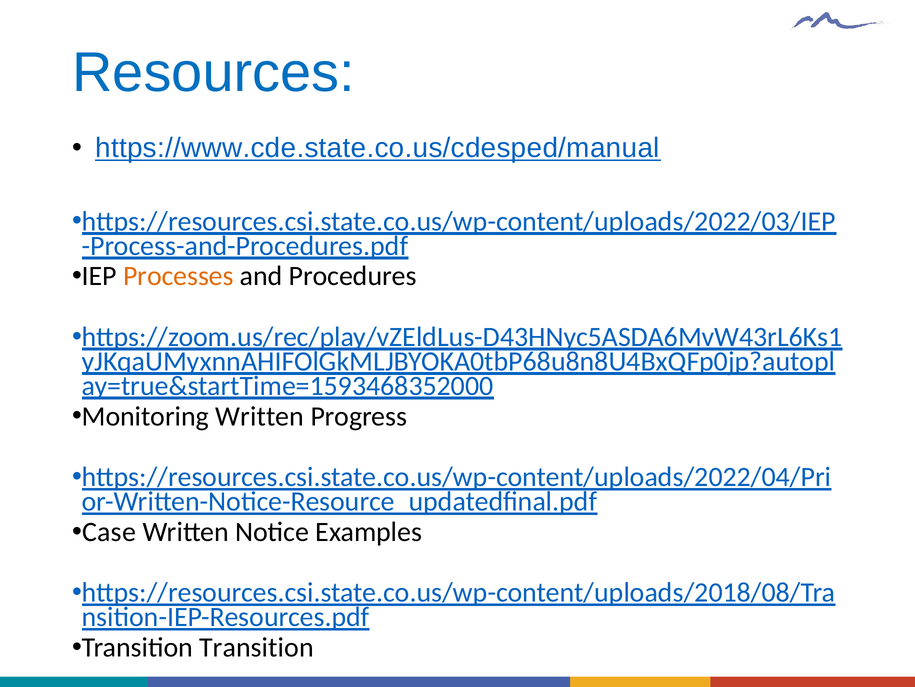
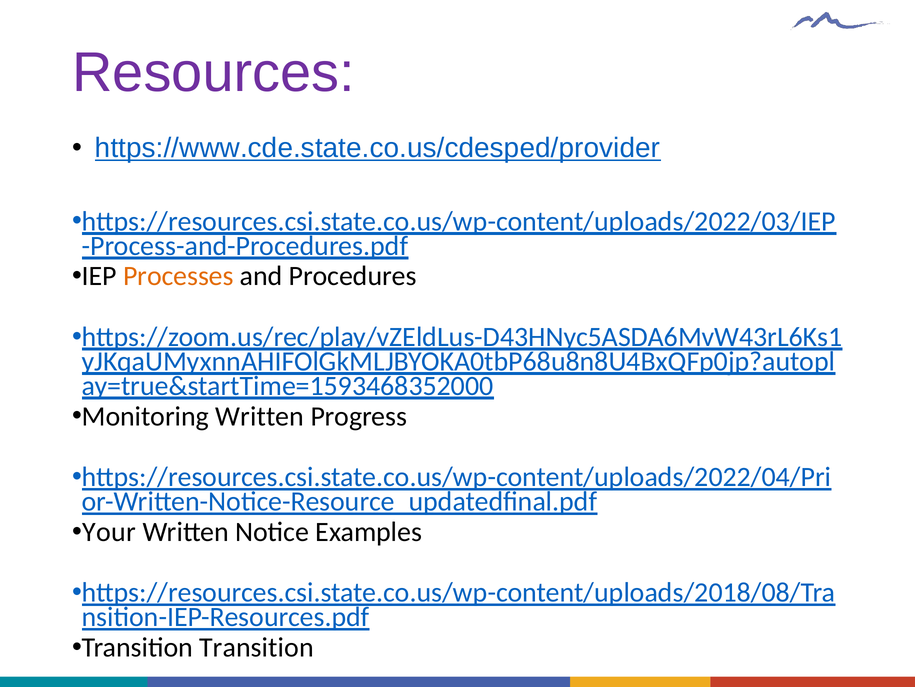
Resources colour: blue -> purple
https://www.cde.state.co.us/cdesped/manual: https://www.cde.state.co.us/cdesped/manual -> https://www.cde.state.co.us/cdesped/provider
Case: Case -> Your
